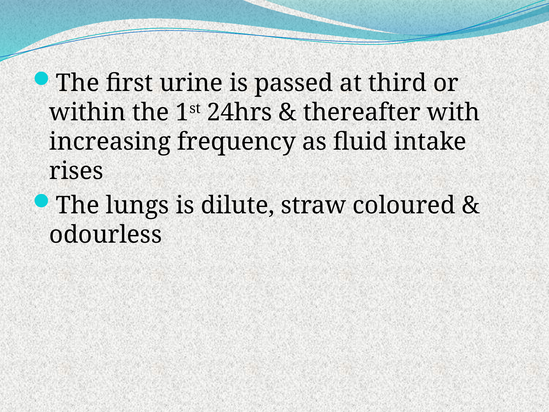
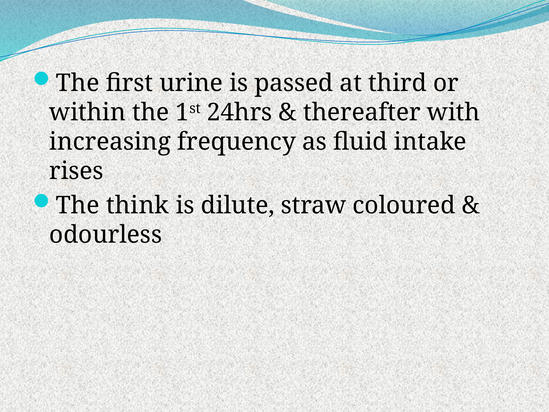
lungs: lungs -> think
